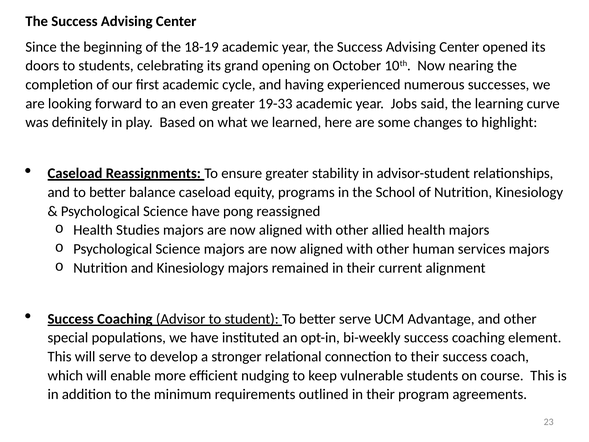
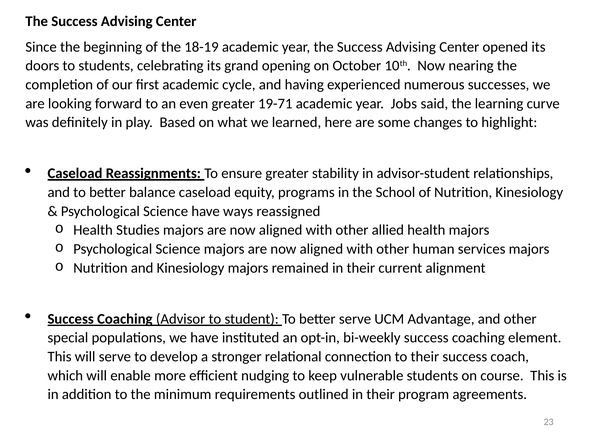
19-33: 19-33 -> 19-71
pong: pong -> ways
